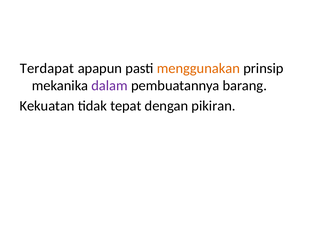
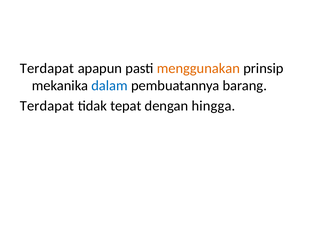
dalam colour: purple -> blue
Kekuatan at (47, 106): Kekuatan -> Terdapat
pikiran: pikiran -> hingga
